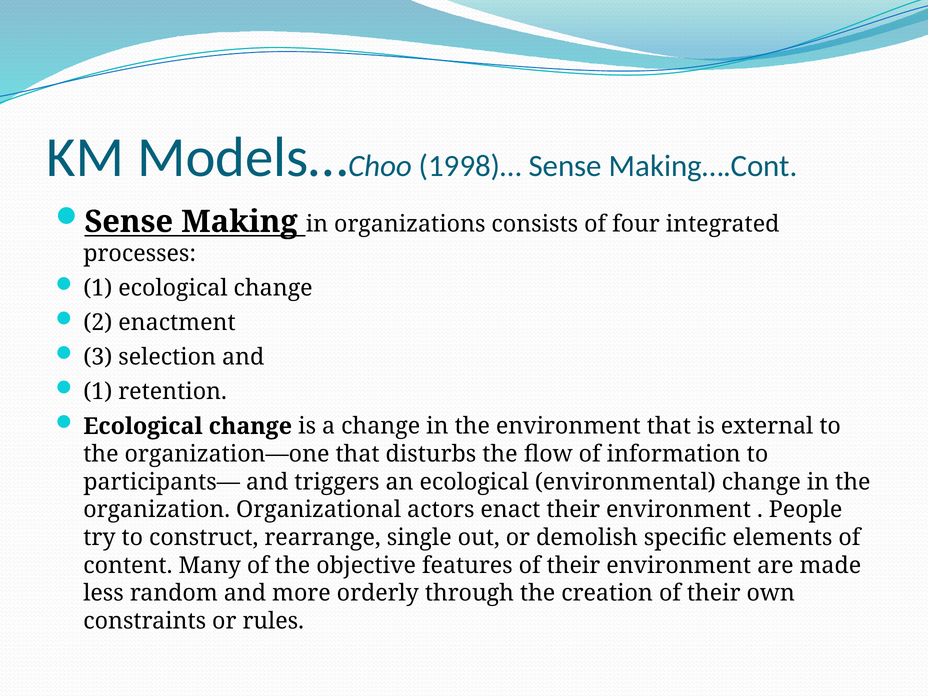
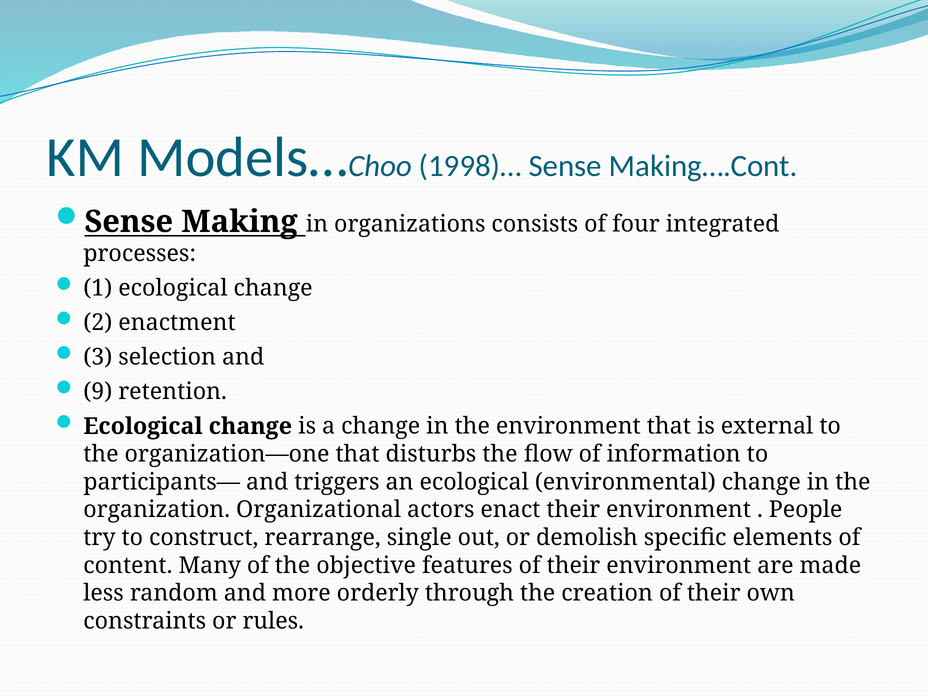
1 at (98, 392): 1 -> 9
